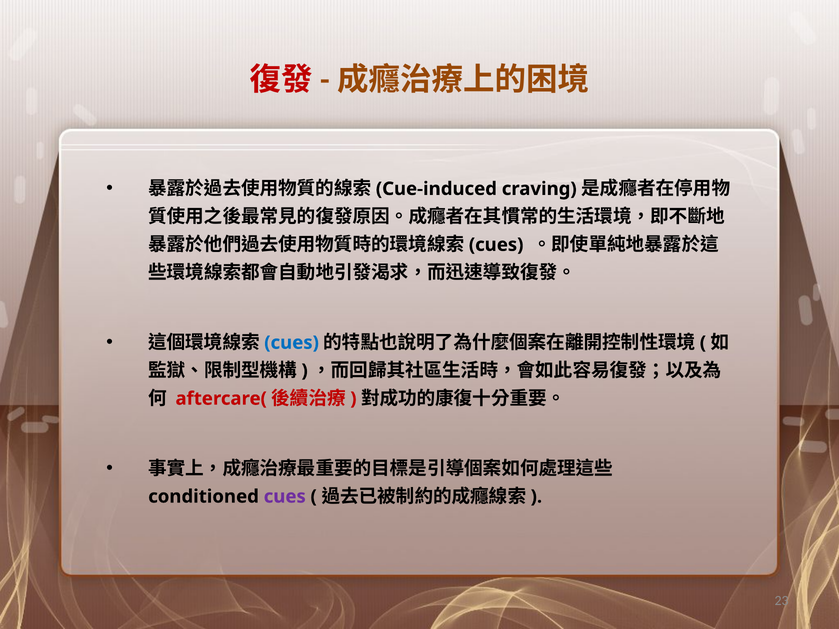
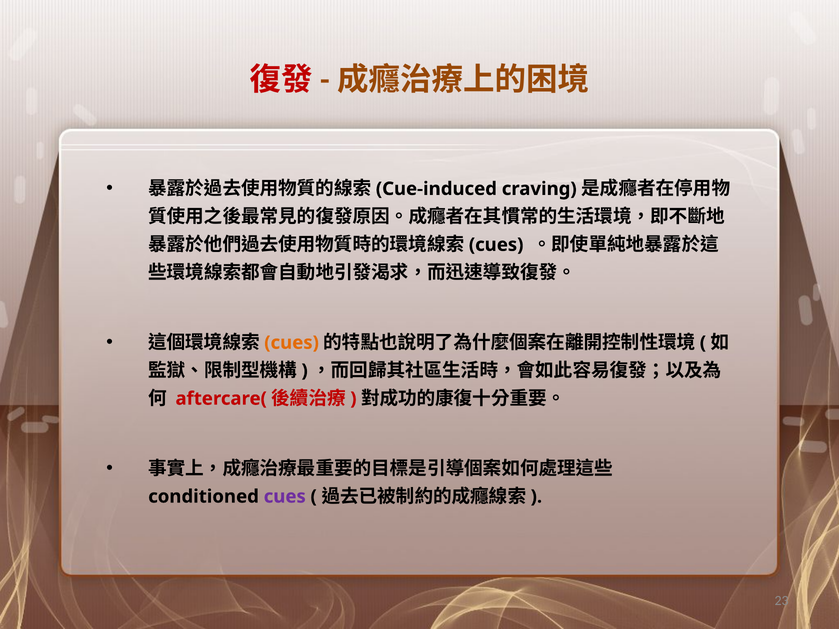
cues at (292, 343) colour: blue -> orange
